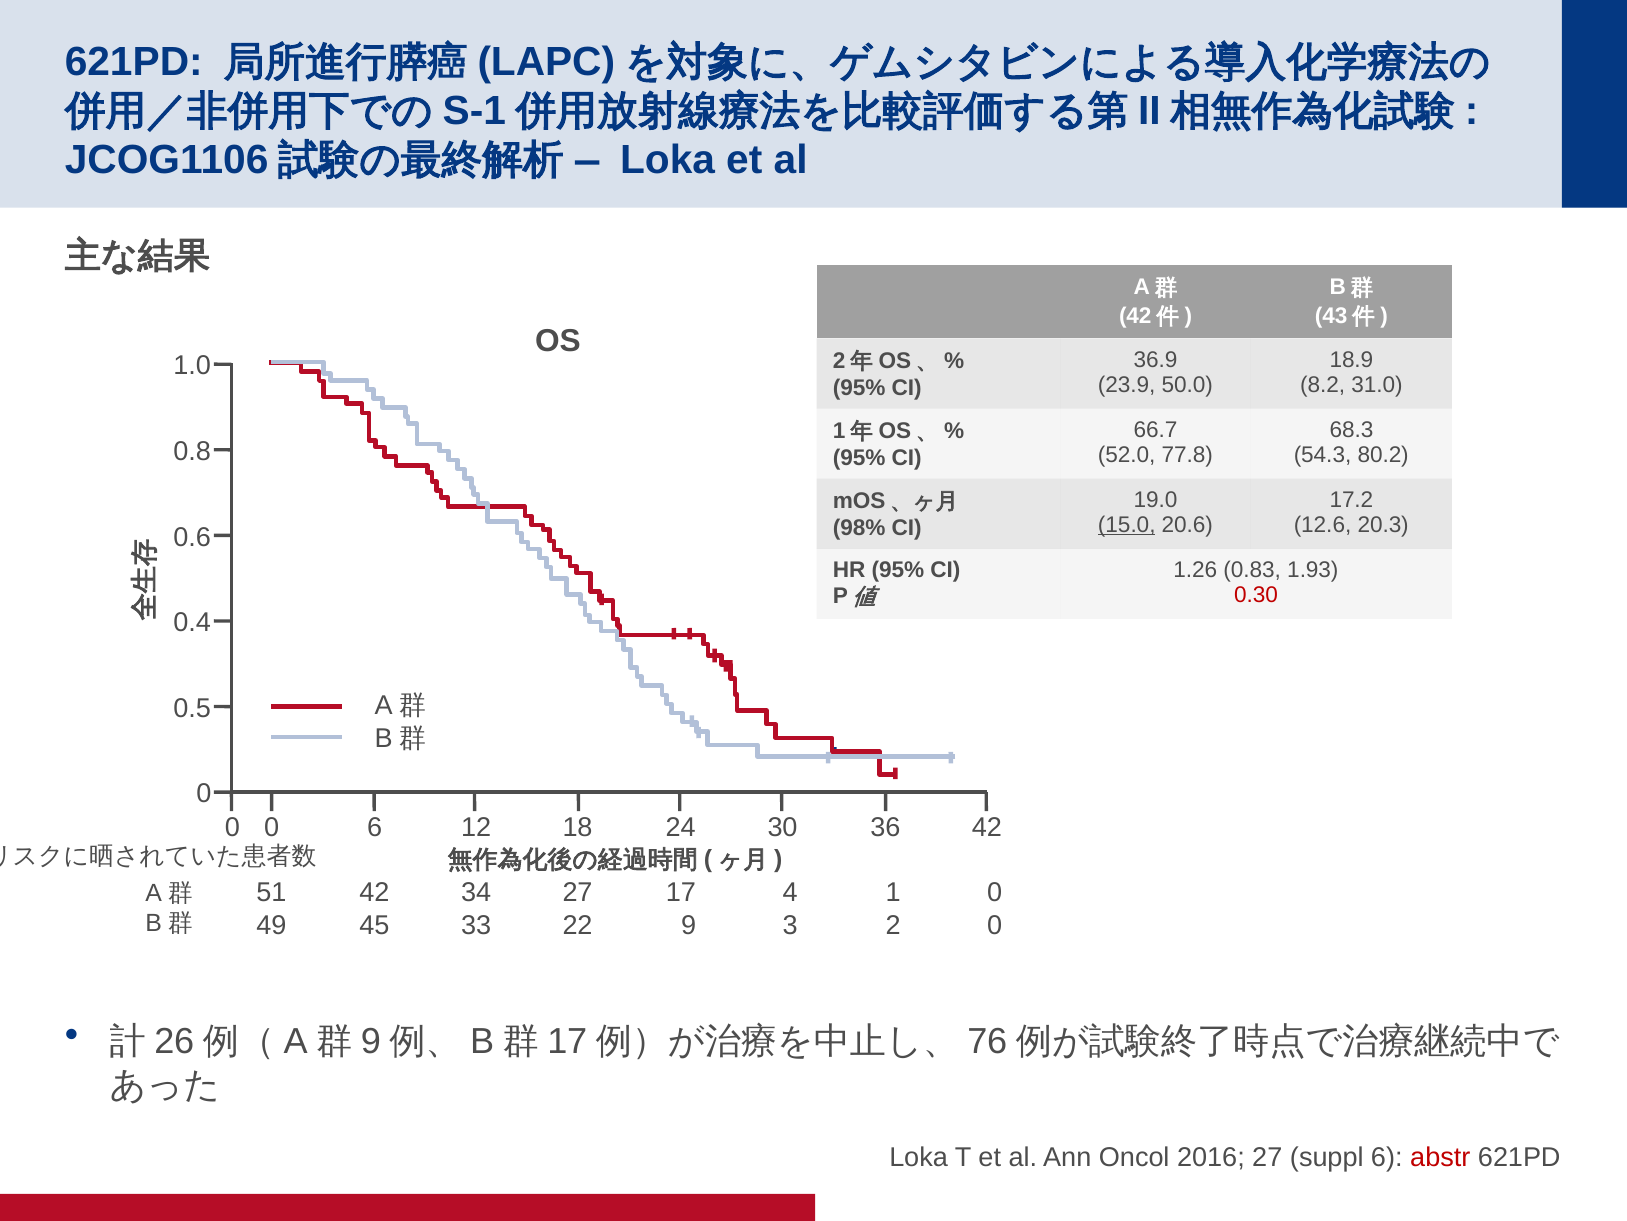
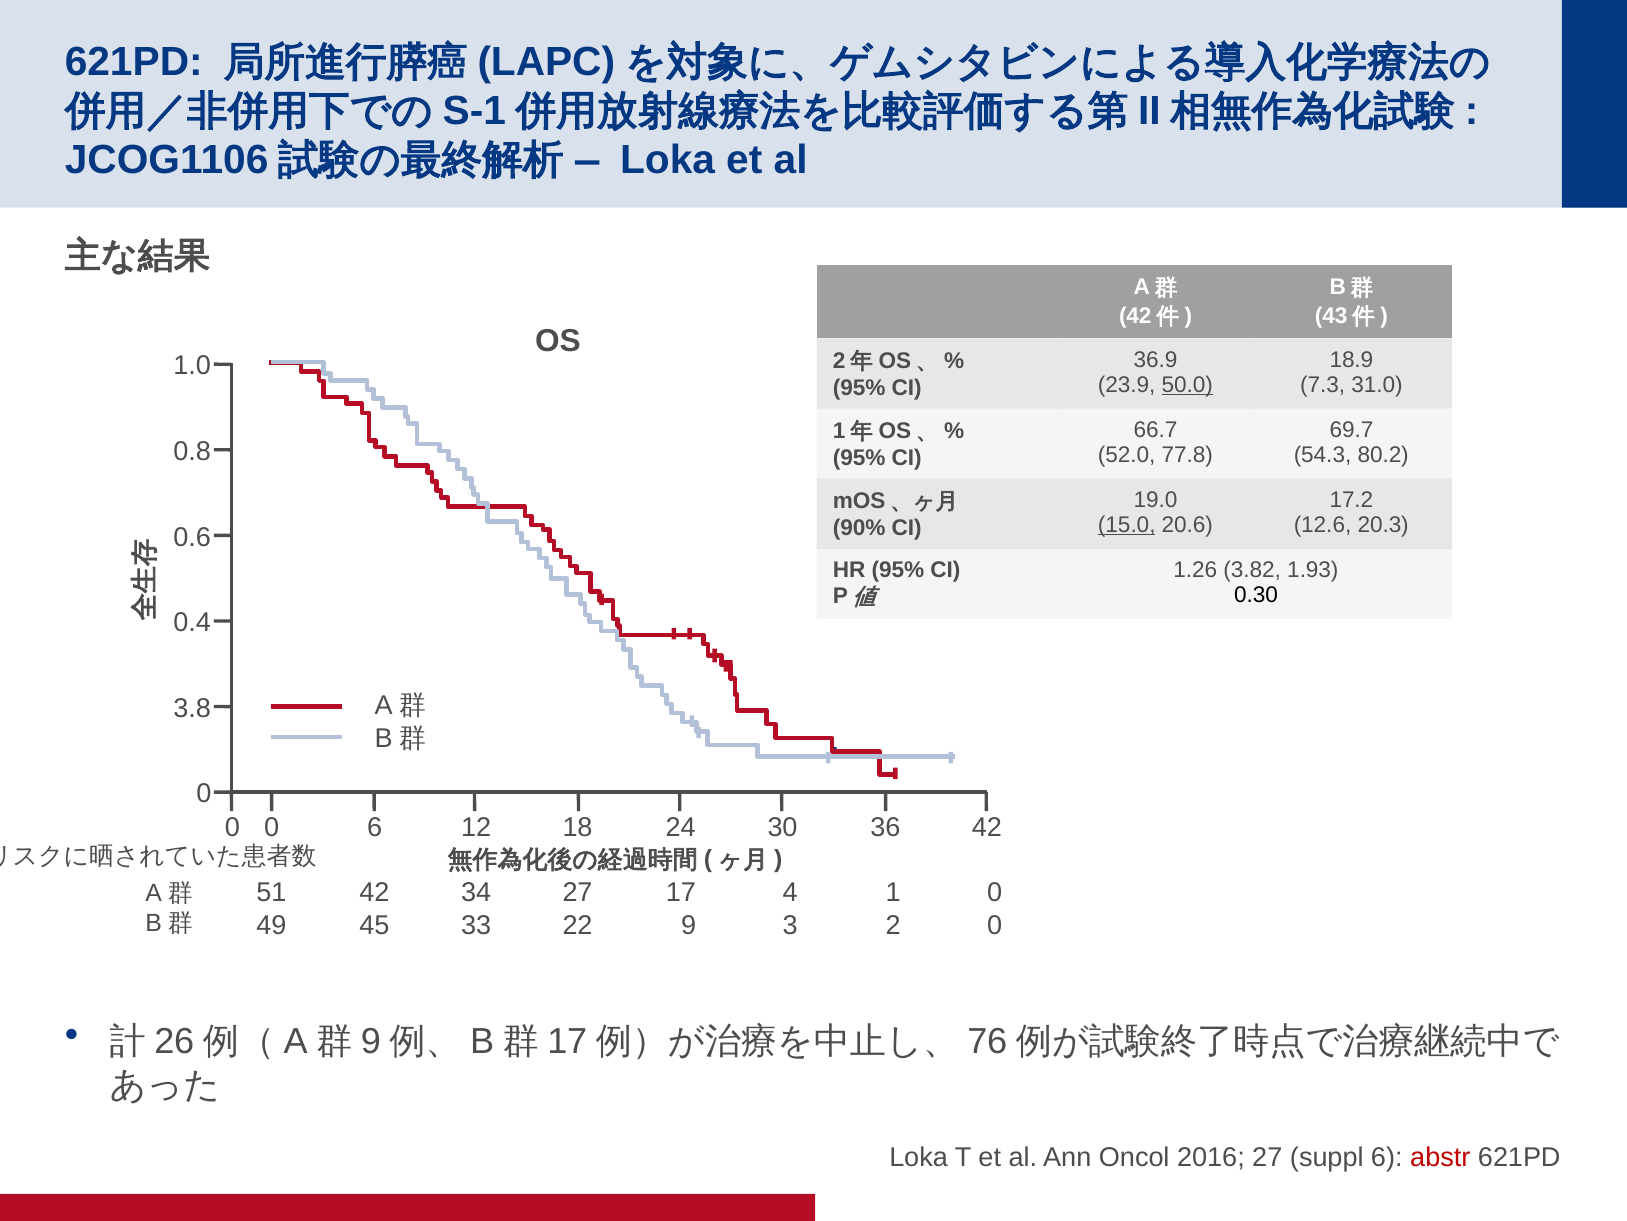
50.0 underline: none -> present
8.2: 8.2 -> 7.3
68.3: 68.3 -> 69.7
98%: 98% -> 90%
0.83: 0.83 -> 3.82
0.30 colour: red -> black
0.5: 0.5 -> 3.8
